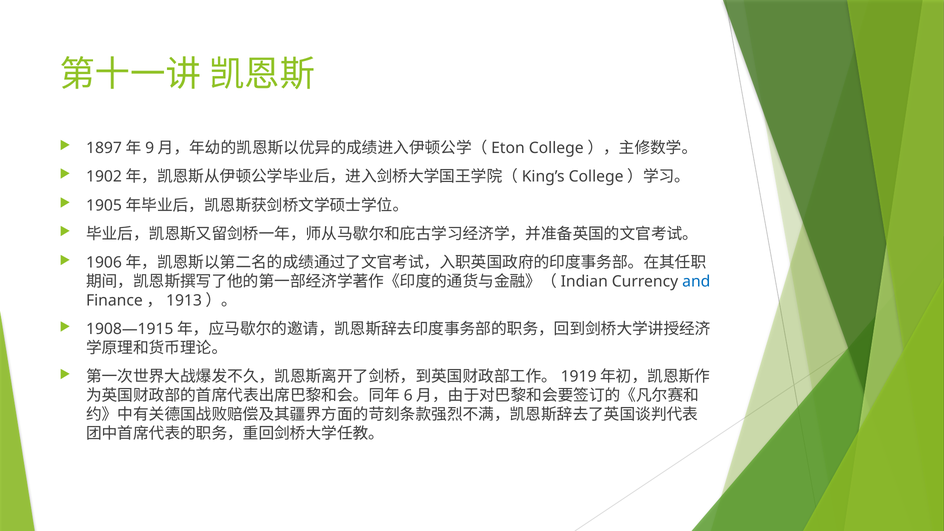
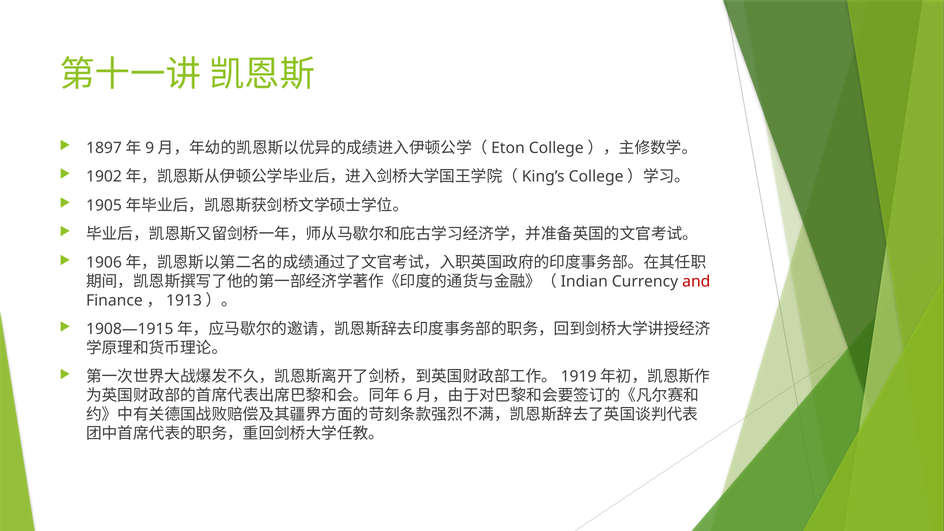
and colour: blue -> red
